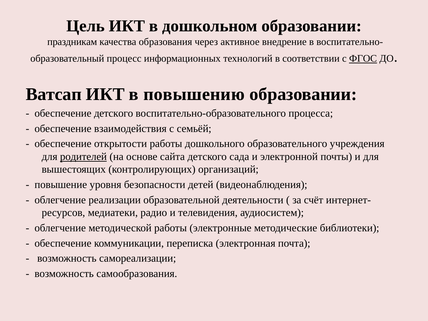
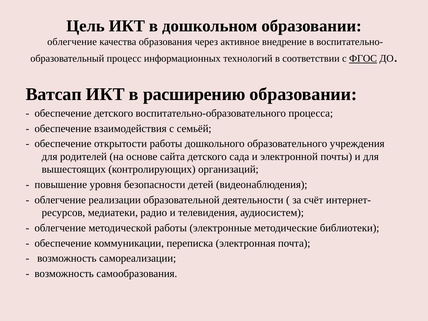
праздникам at (72, 42): праздникам -> облегчение
повышению: повышению -> расширению
родителей underline: present -> none
